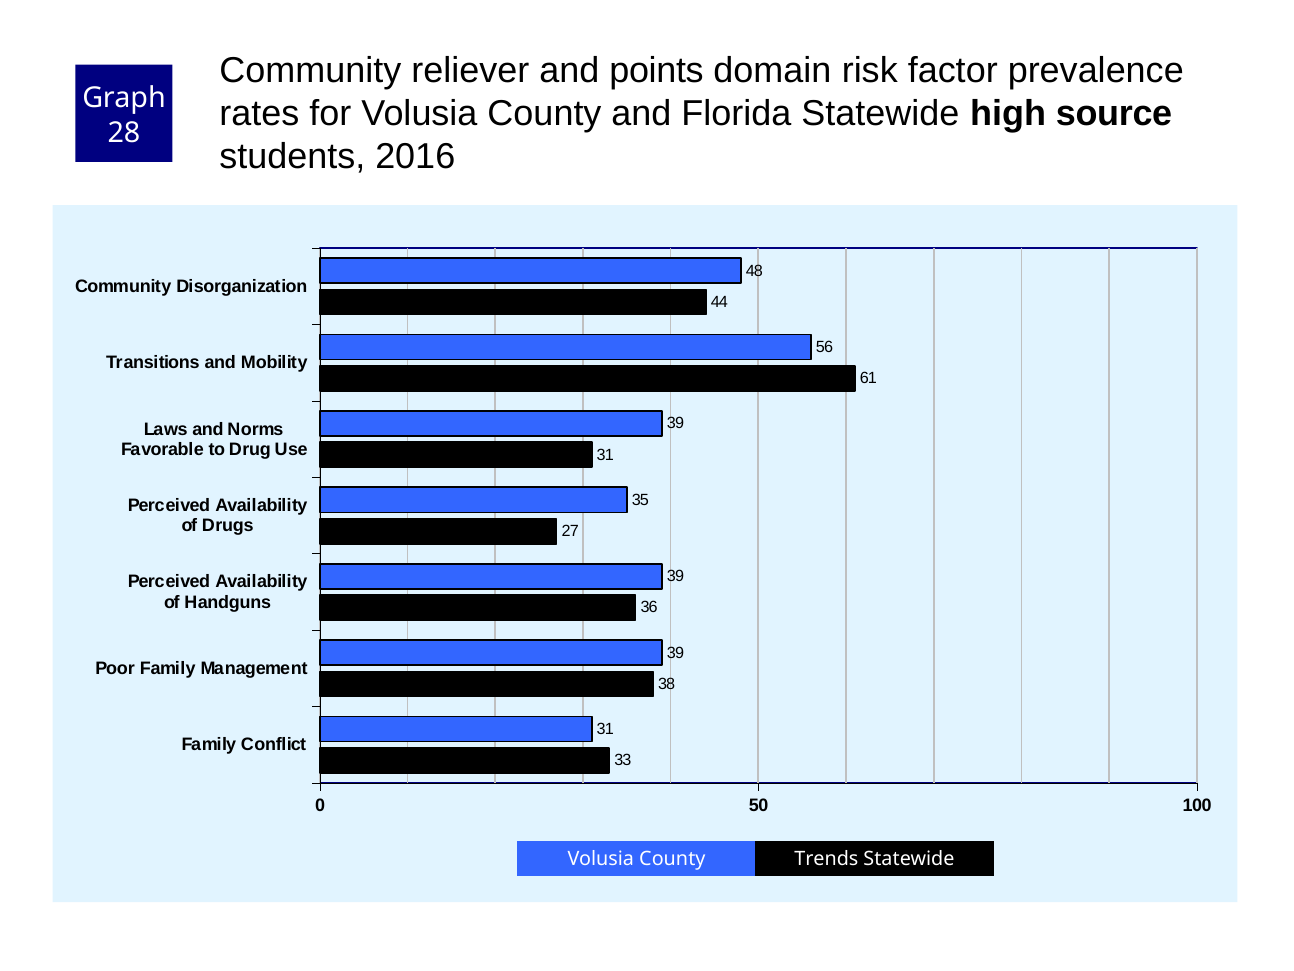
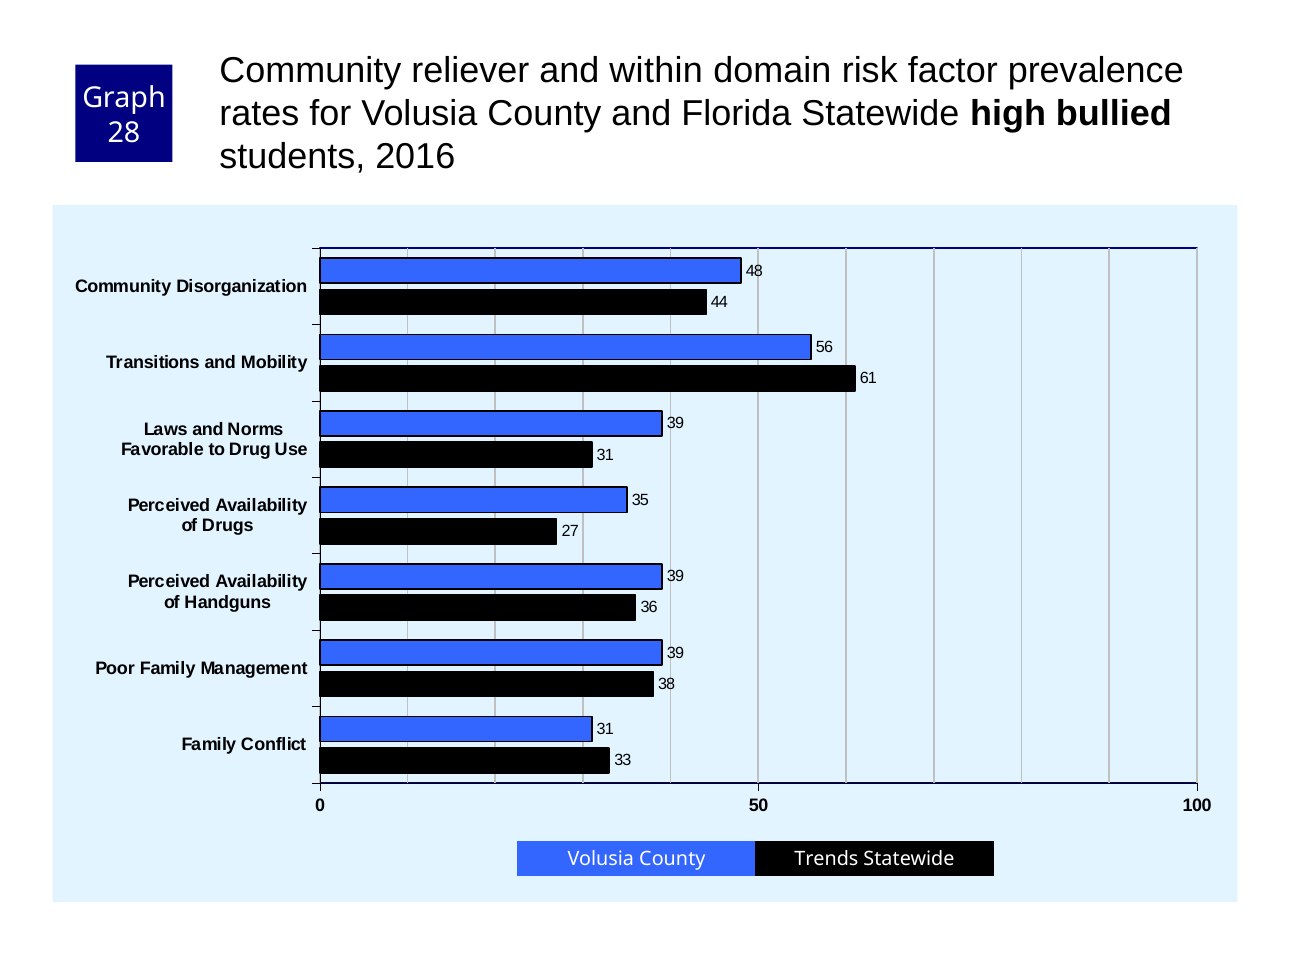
points: points -> within
source: source -> bullied
